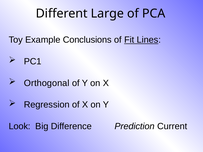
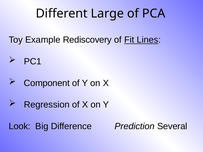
Conclusions: Conclusions -> Rediscovery
Orthogonal: Orthogonal -> Component
Current: Current -> Several
